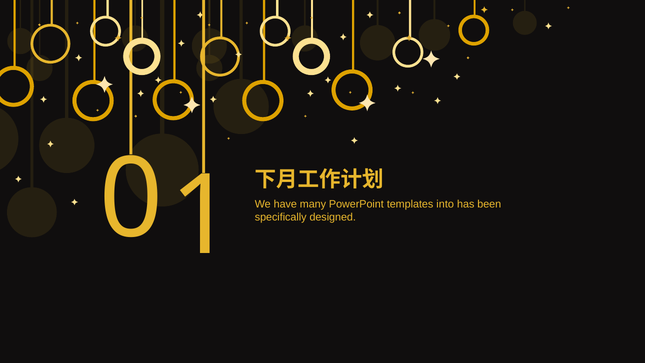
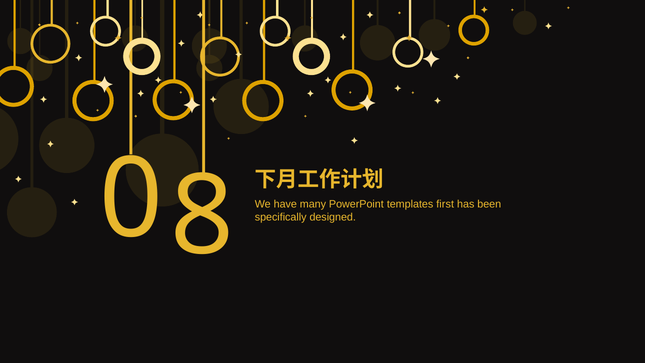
1: 1 -> 8
into: into -> first
